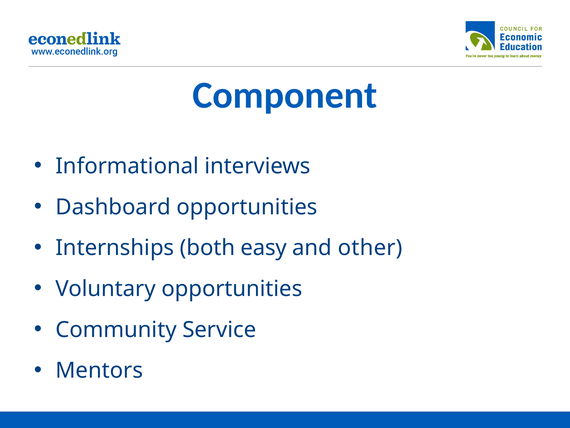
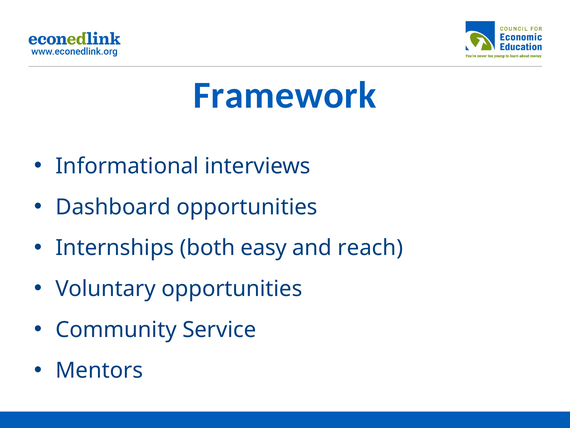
Component: Component -> Framework
other: other -> reach
